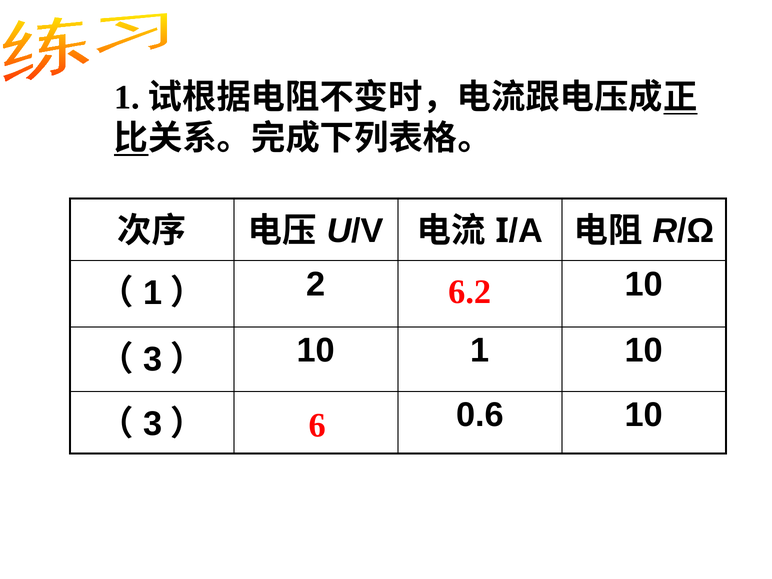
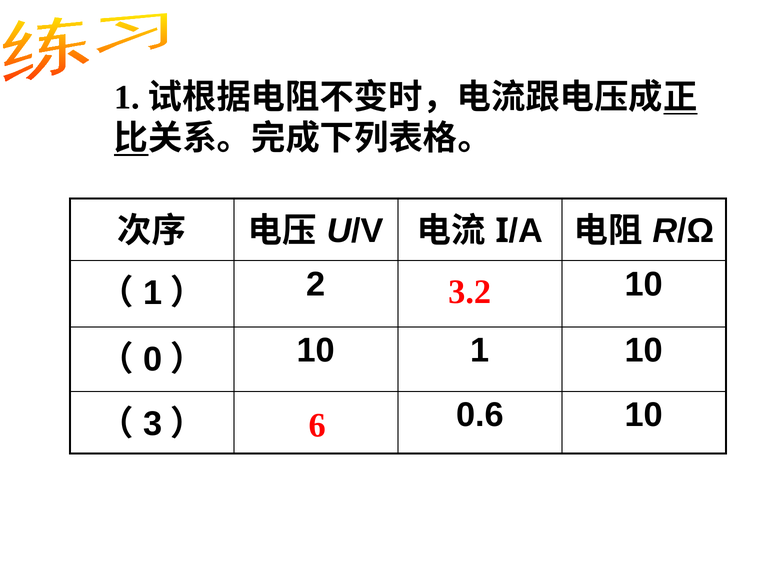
6.2: 6.2 -> 3.2
3 at (153, 359): 3 -> 0
